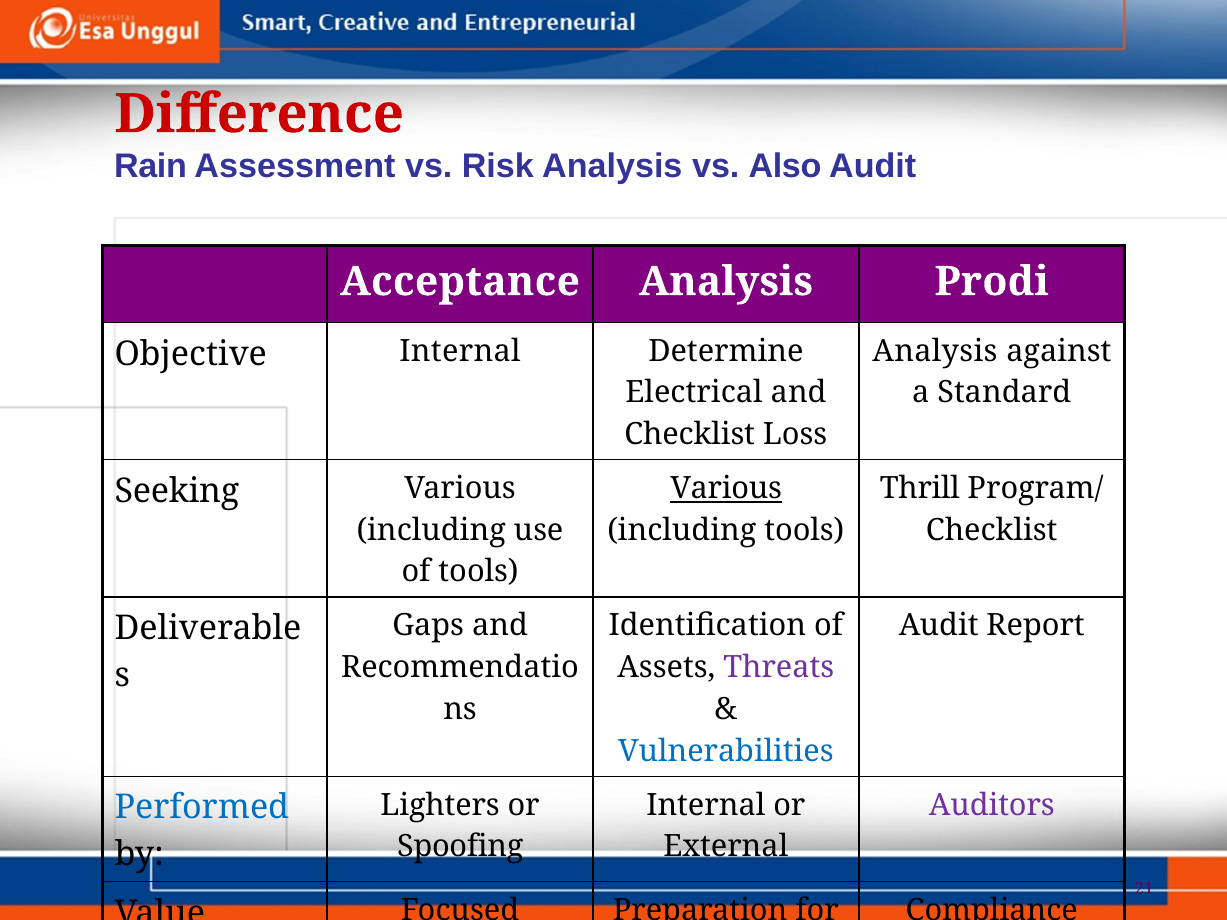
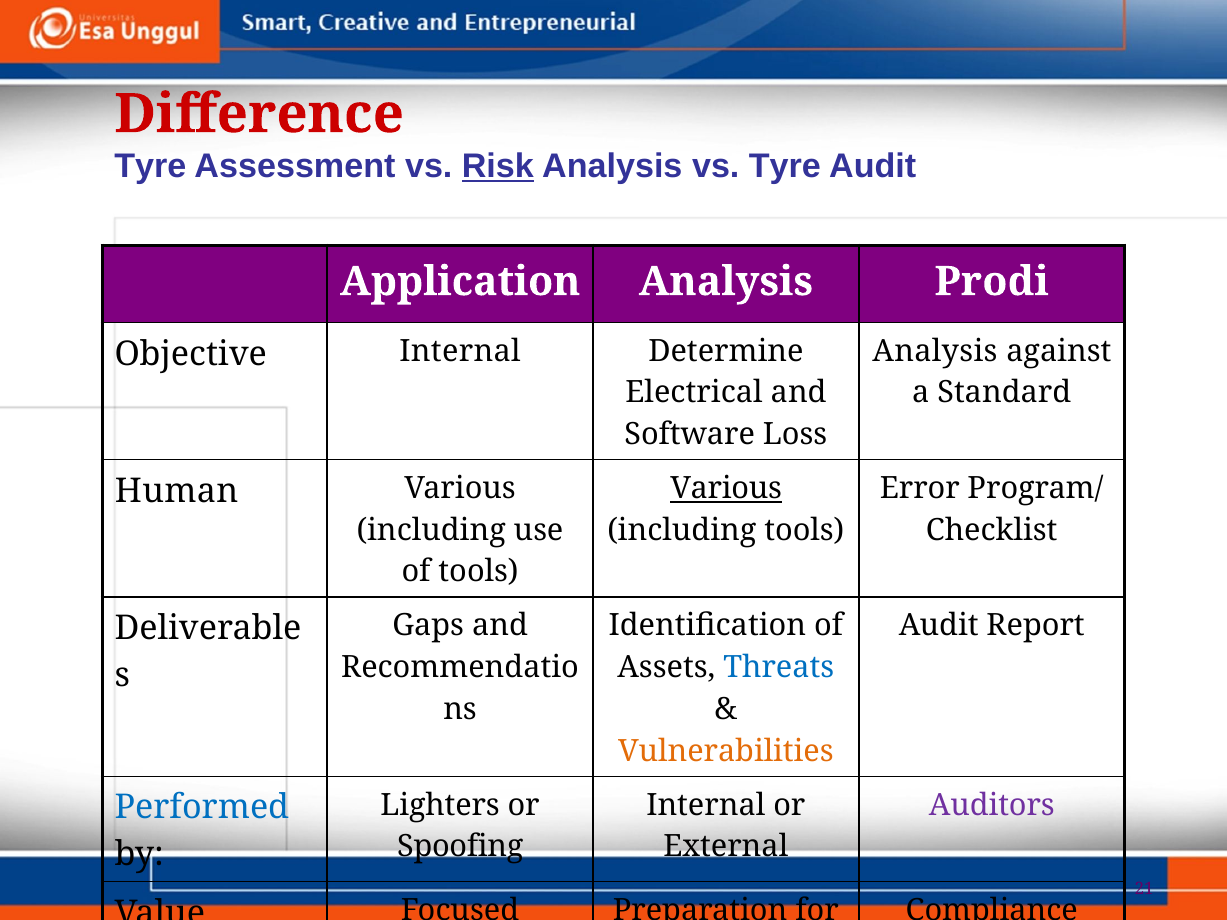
Rain at (150, 166): Rain -> Tyre
Risk underline: none -> present
vs Also: Also -> Tyre
Acceptance: Acceptance -> Application
Checklist at (690, 435): Checklist -> Software
Thrill: Thrill -> Error
Seeking: Seeking -> Human
Threats colour: purple -> blue
Vulnerabilities colour: blue -> orange
